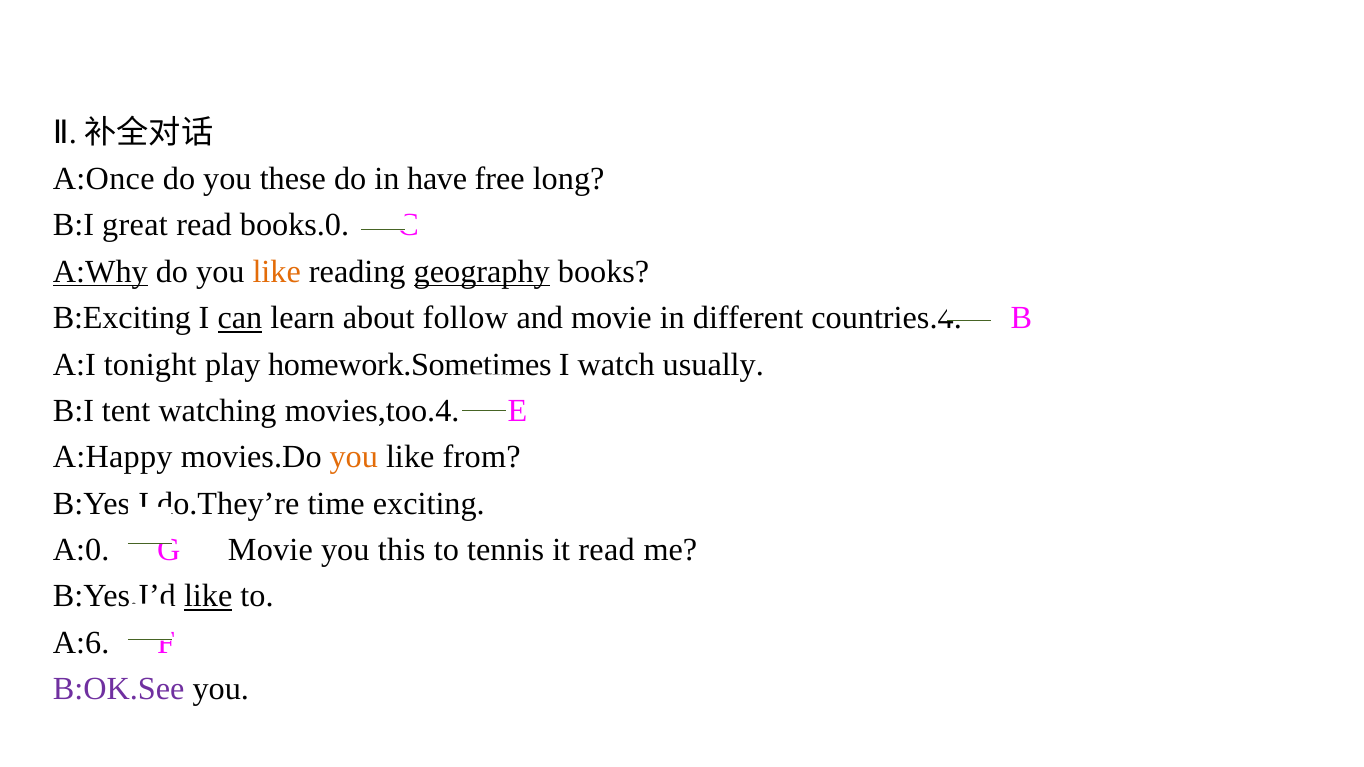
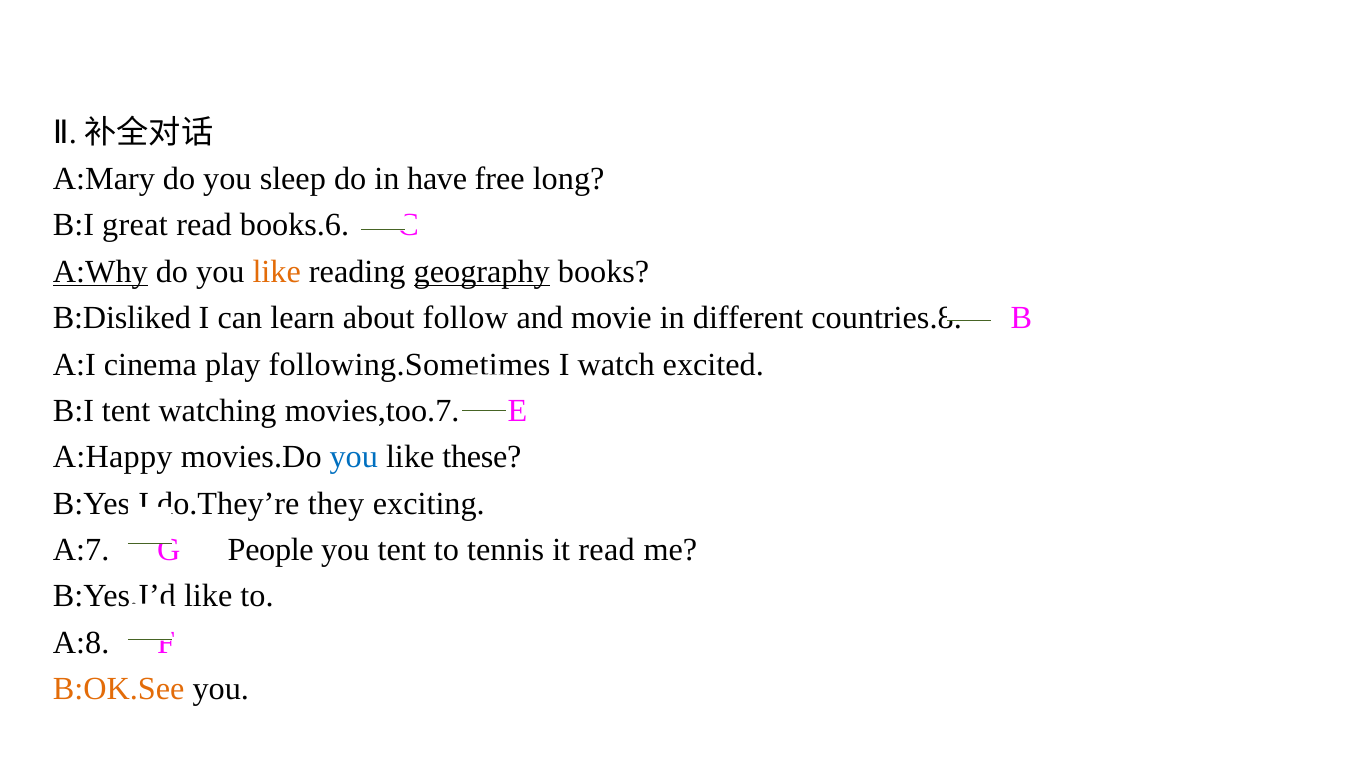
A:Once: A:Once -> A:Mary
these: these -> sleep
books.0: books.0 -> books.6
B:Exciting: B:Exciting -> B:Disliked
can underline: present -> none
countries.4: countries.4 -> countries.8
tonight: tonight -> cinema
homework.Sometimes: homework.Sometimes -> following.Sometimes
usually: usually -> excited
movies,too.4: movies,too.4 -> movies,too.7
you at (354, 457) colour: orange -> blue
from: from -> these
time: time -> they
A:0: A:0 -> A:7
Movie at (270, 550): Movie -> People
you this: this -> tent
like at (208, 597) underline: present -> none
A:6: A:6 -> A:8
B:OK.See colour: purple -> orange
